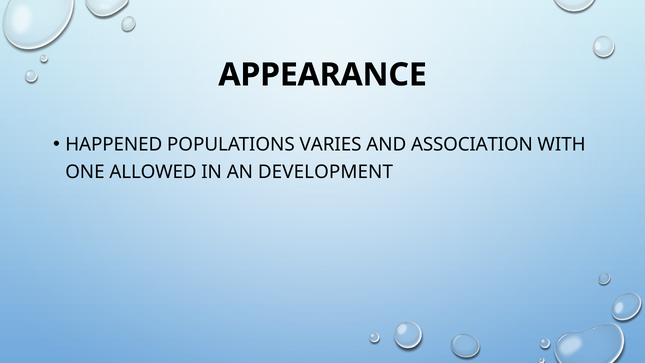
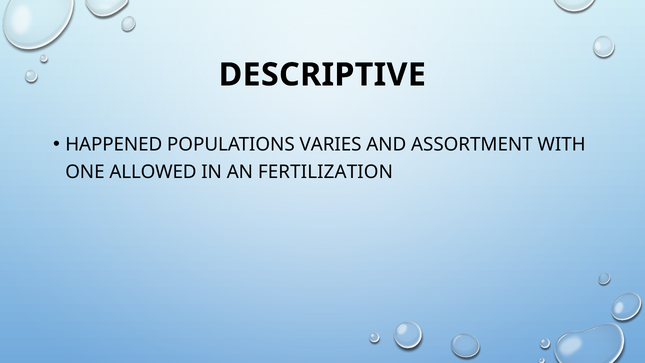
APPEARANCE: APPEARANCE -> DESCRIPTIVE
ASSOCIATION: ASSOCIATION -> ASSORTMENT
DEVELOPMENT: DEVELOPMENT -> FERTILIZATION
